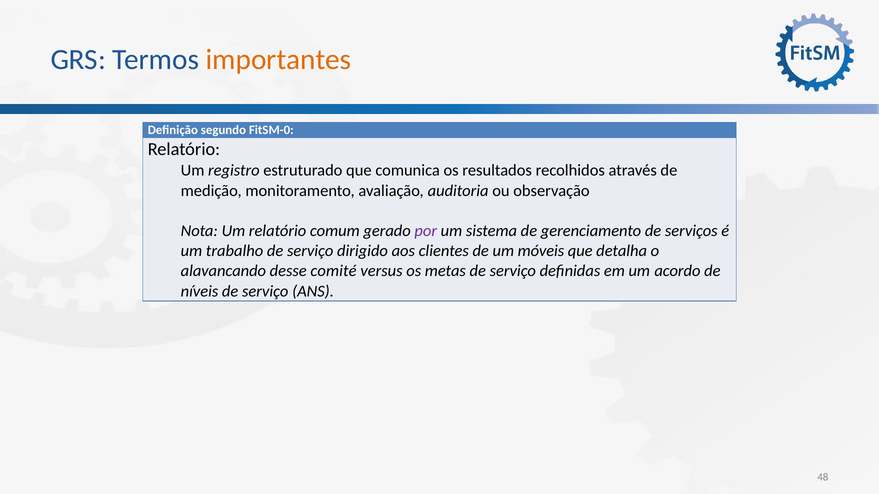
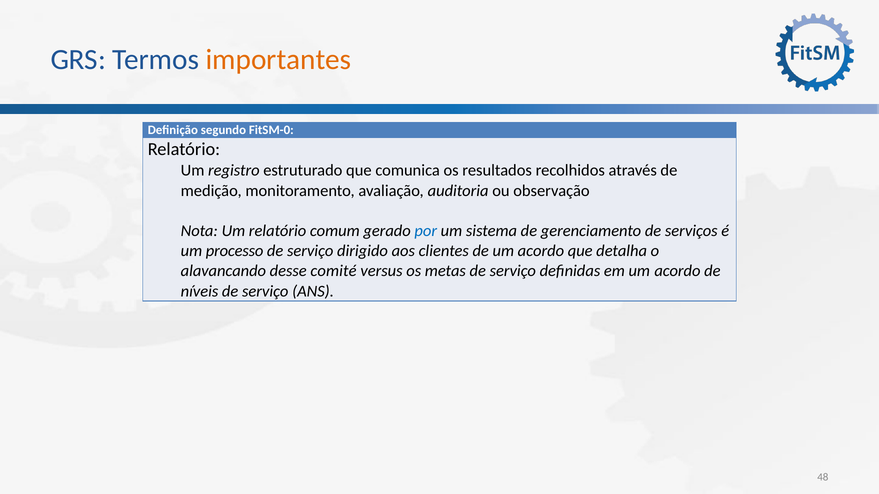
por colour: purple -> blue
trabalho: trabalho -> processo
de um móveis: móveis -> acordo
